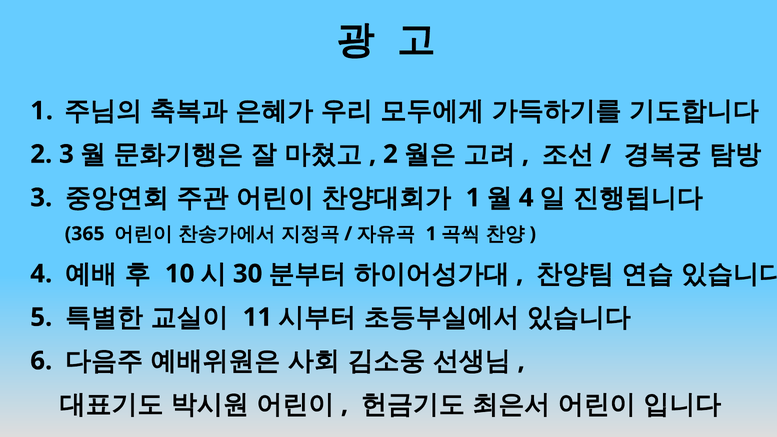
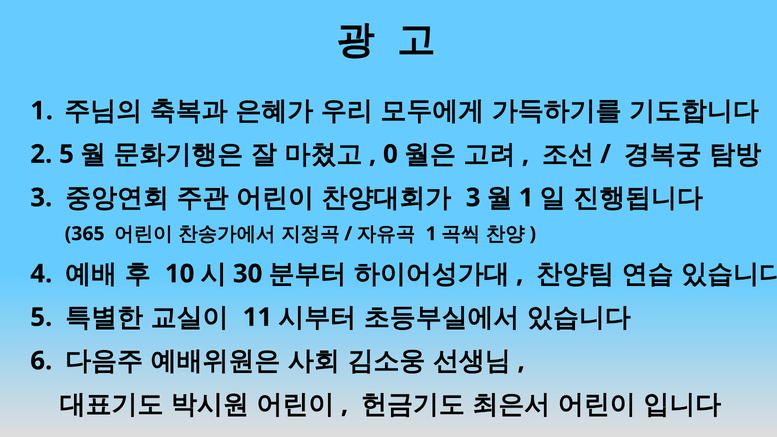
2 3: 3 -> 5
2 at (390, 154): 2 -> 0
1 at (473, 198): 1 -> 3
4 at (526, 198): 4 -> 1
